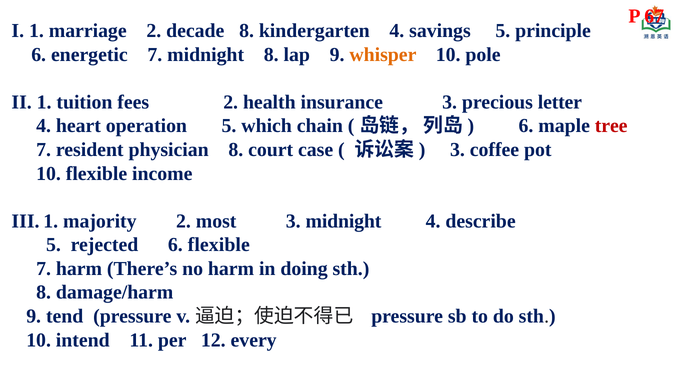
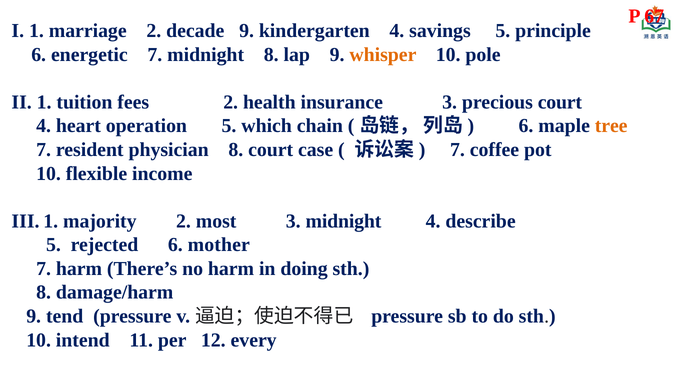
decade 8: 8 -> 9
precious letter: letter -> court
tree colour: red -> orange
3 at (457, 150): 3 -> 7
6 flexible: flexible -> mother
